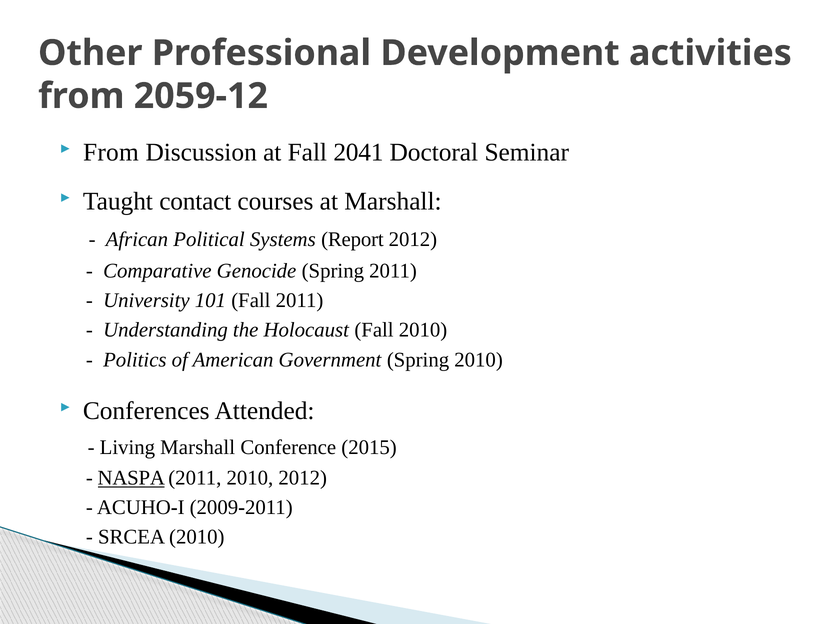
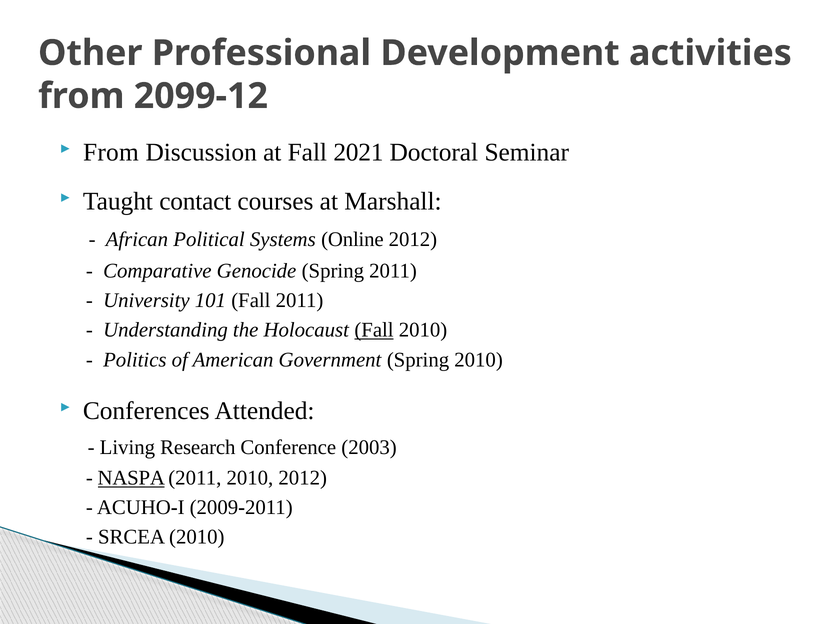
2059-12: 2059-12 -> 2099-12
2041: 2041 -> 2021
Report: Report -> Online
Fall at (374, 330) underline: none -> present
Living Marshall: Marshall -> Research
2015: 2015 -> 2003
